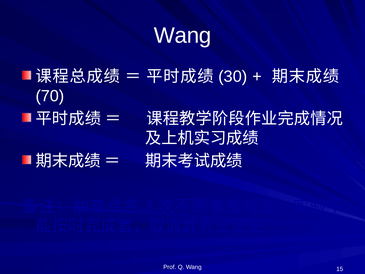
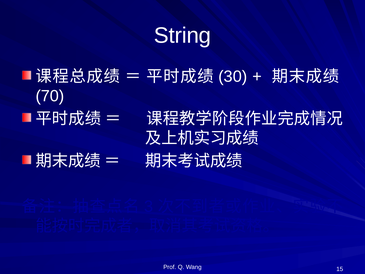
Wang at (183, 35): Wang -> String
